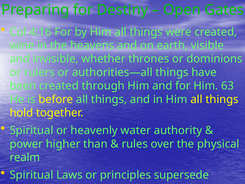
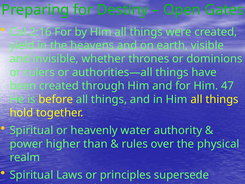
4:16: 4:16 -> 2:16
wine: wine -> yield
63: 63 -> 47
